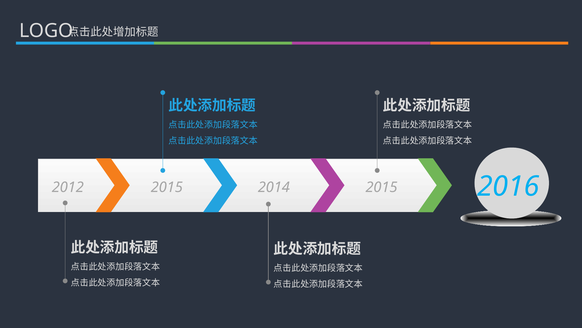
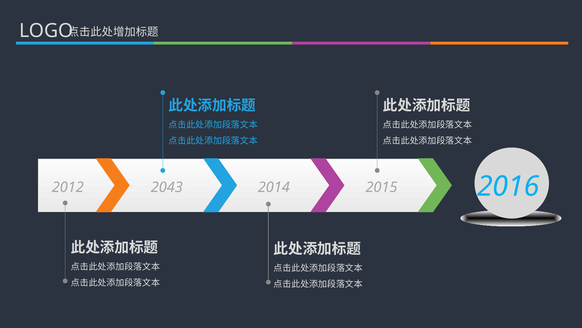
2012 2015: 2015 -> 2043
